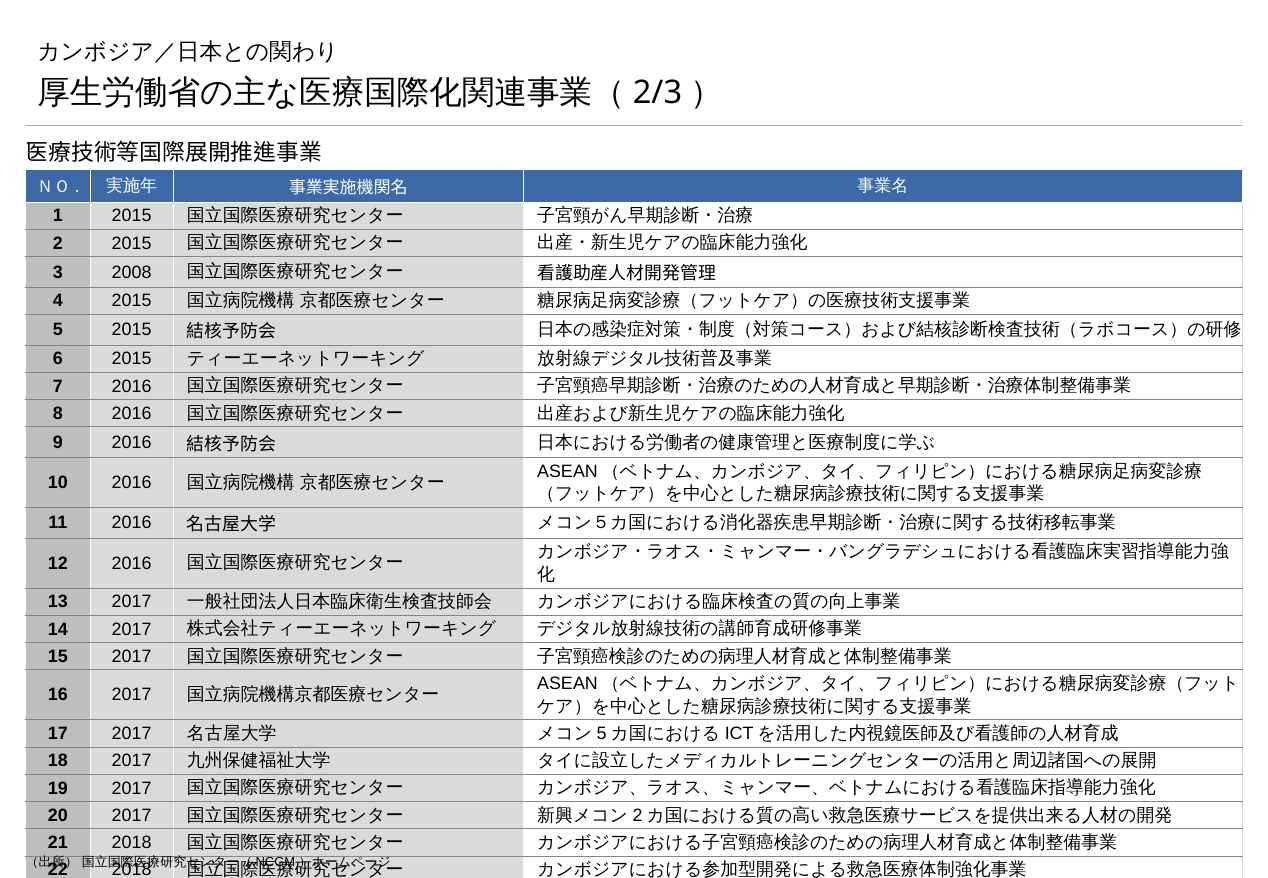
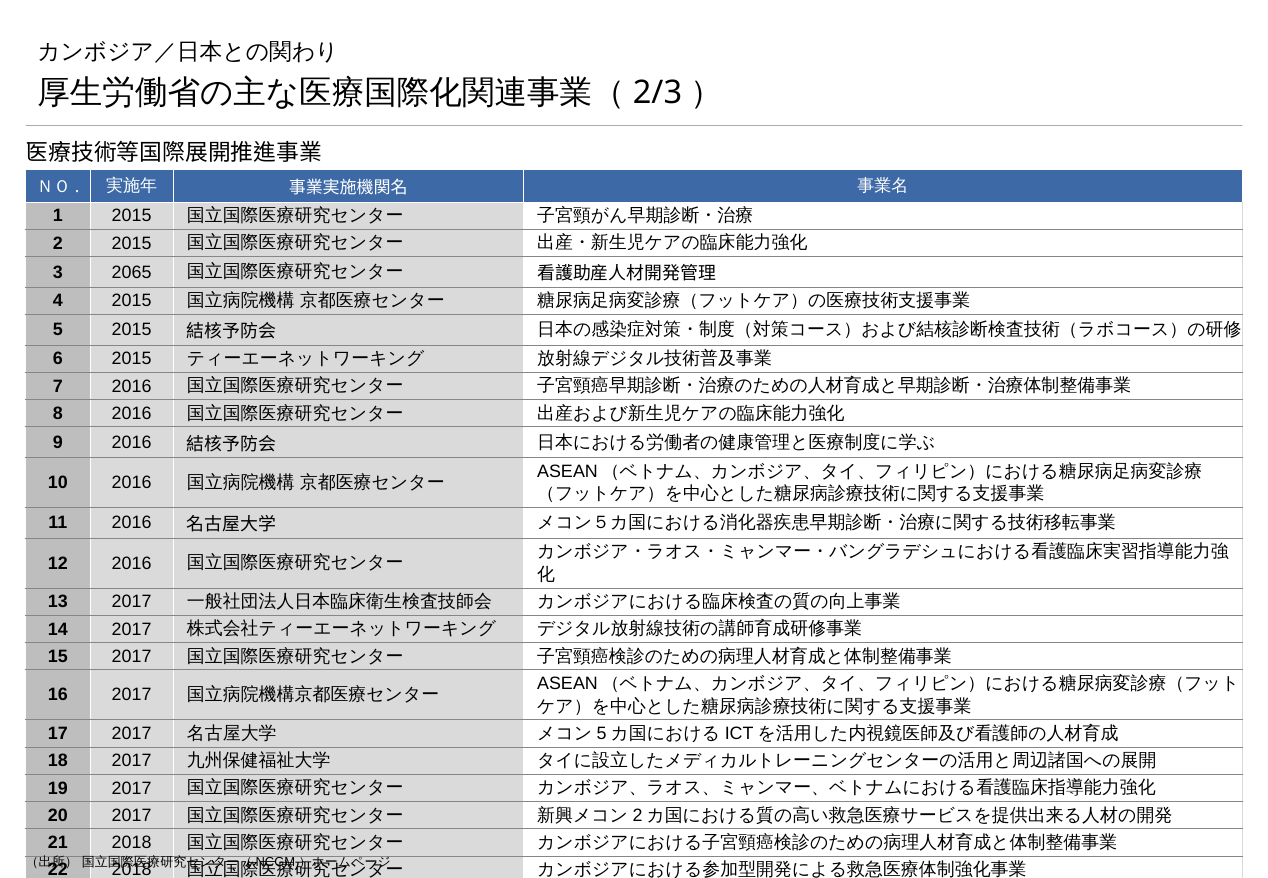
2008: 2008 -> 2065
